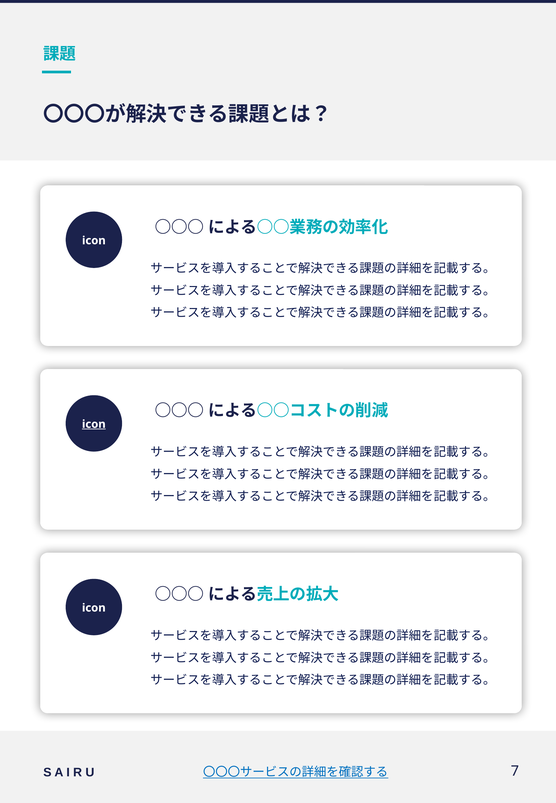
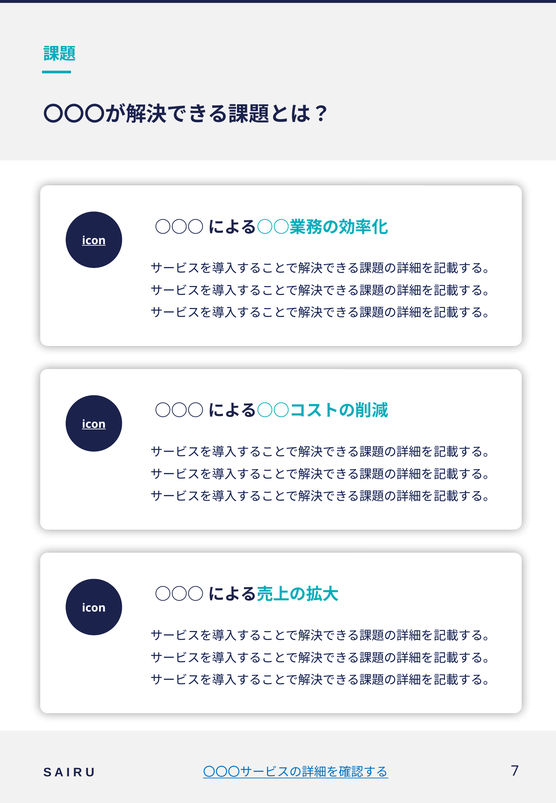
icon at (94, 241) underline: none -> present
